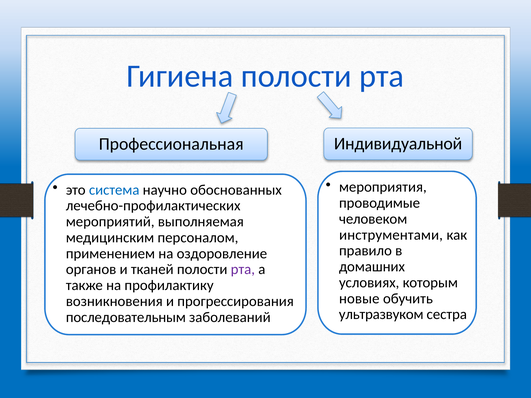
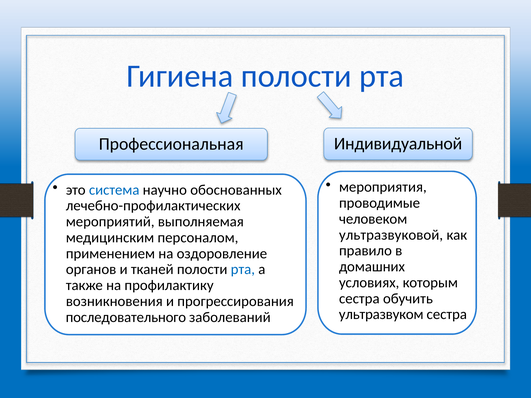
инструментами: инструментами -> ультразвуковой
рта at (243, 270) colour: purple -> blue
новые at (359, 299): новые -> сестра
последовательным: последовательным -> последовательного
